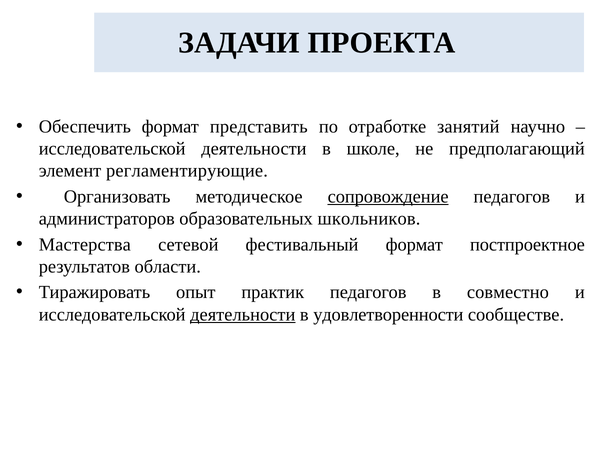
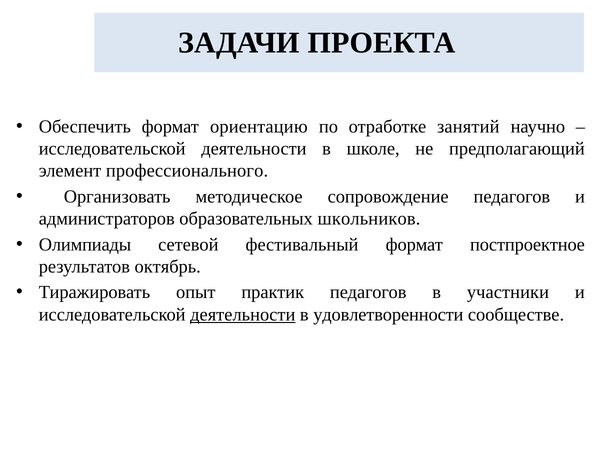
представить: представить -> ориентацию
регламентирующие: регламентирующие -> профессионального
сопровождение underline: present -> none
Мастерства: Мастерства -> Олимпиады
области: области -> октябрь
совместно: совместно -> участники
